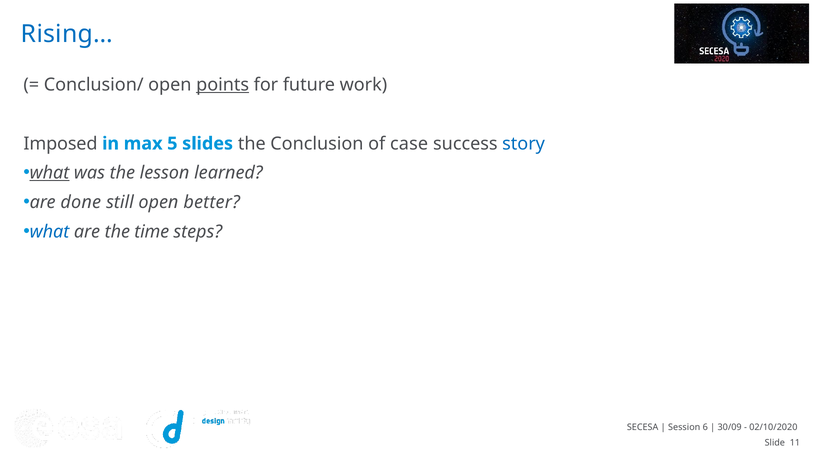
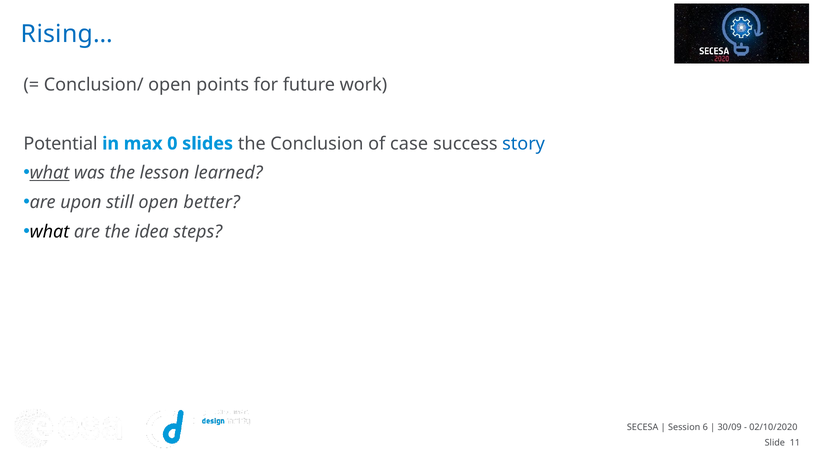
points underline: present -> none
Imposed: Imposed -> Potential
5: 5 -> 0
done: done -> upon
what at (50, 232) colour: blue -> black
time: time -> idea
